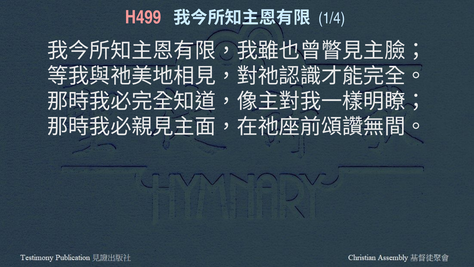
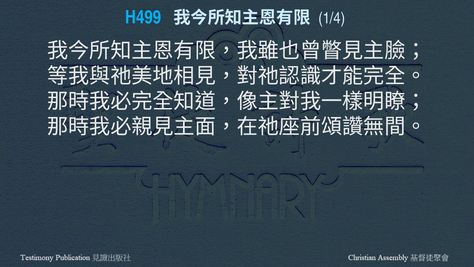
H499 colour: pink -> light blue
